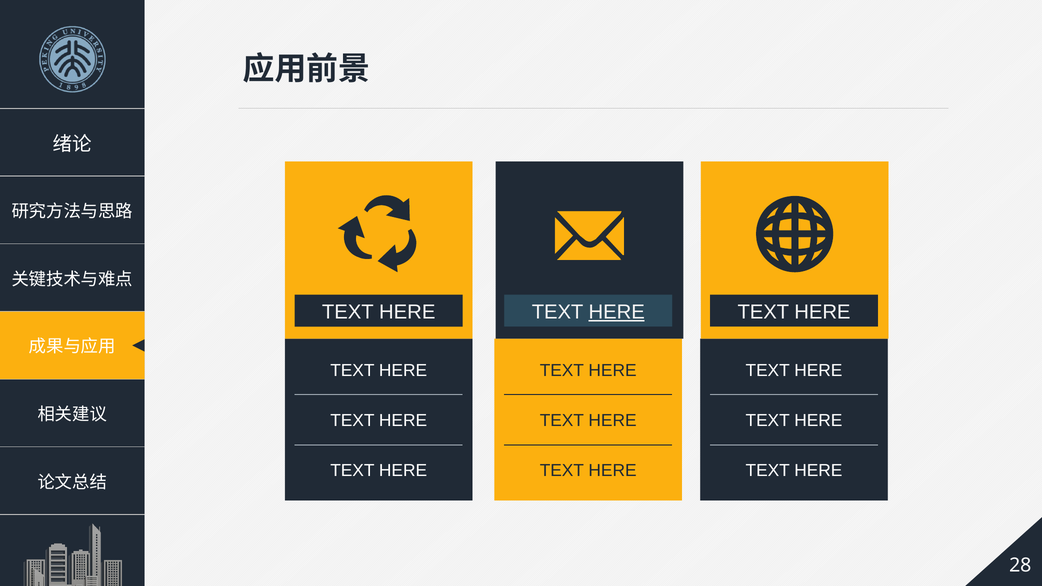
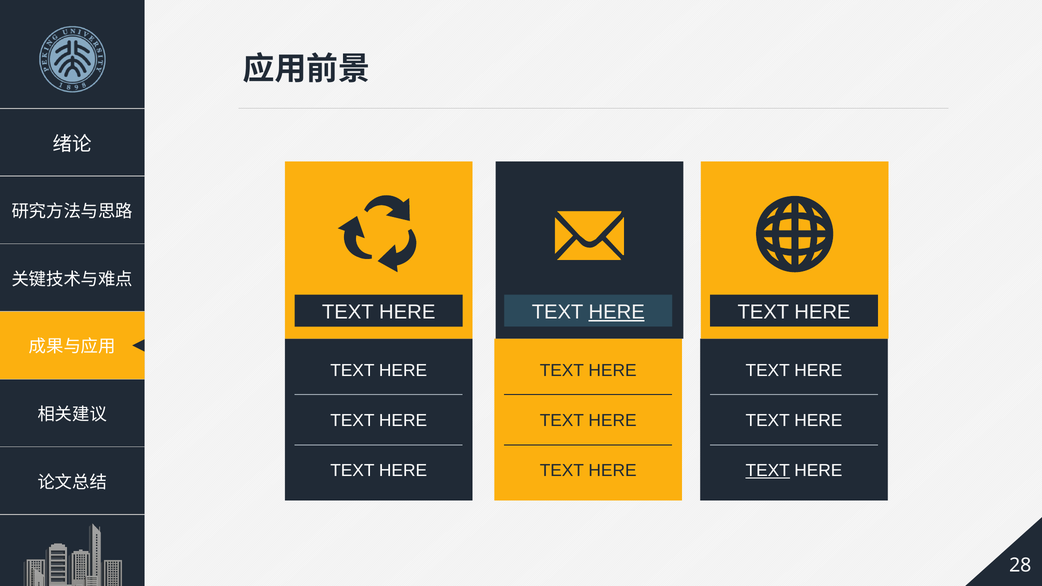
TEXT at (768, 471) underline: none -> present
